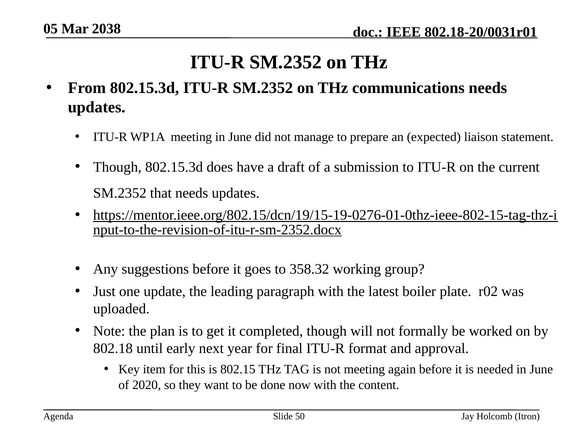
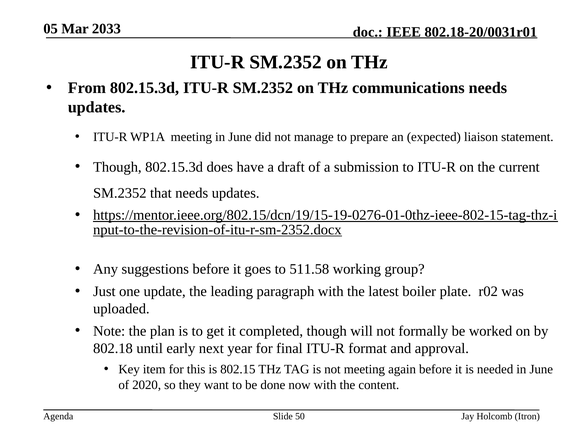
2038: 2038 -> 2033
358.32: 358.32 -> 511.58
